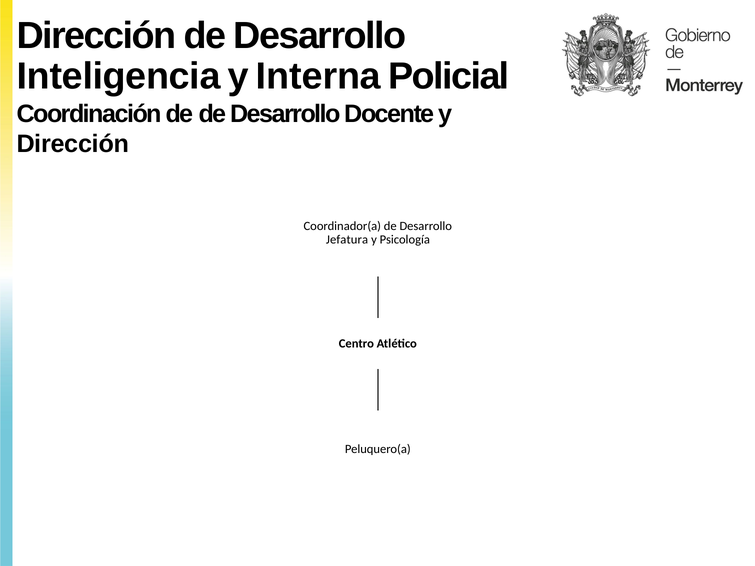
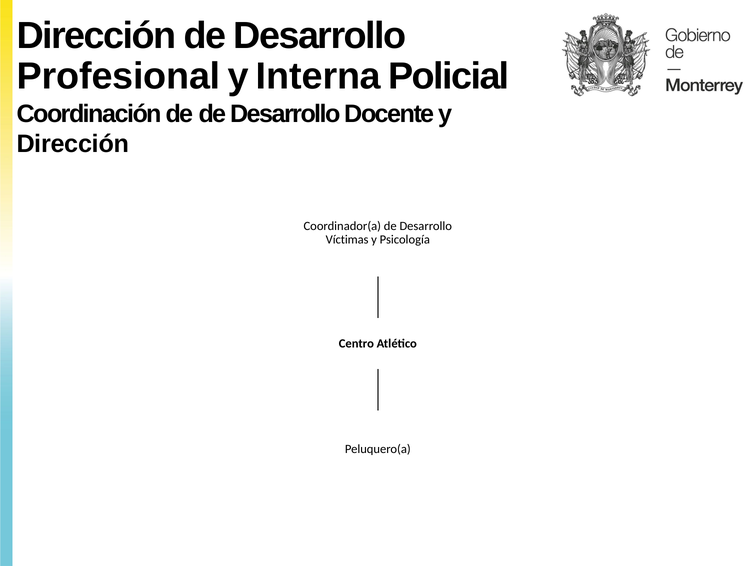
Inteligencia: Inteligencia -> Profesional
Jefatura: Jefatura -> Víctimas
